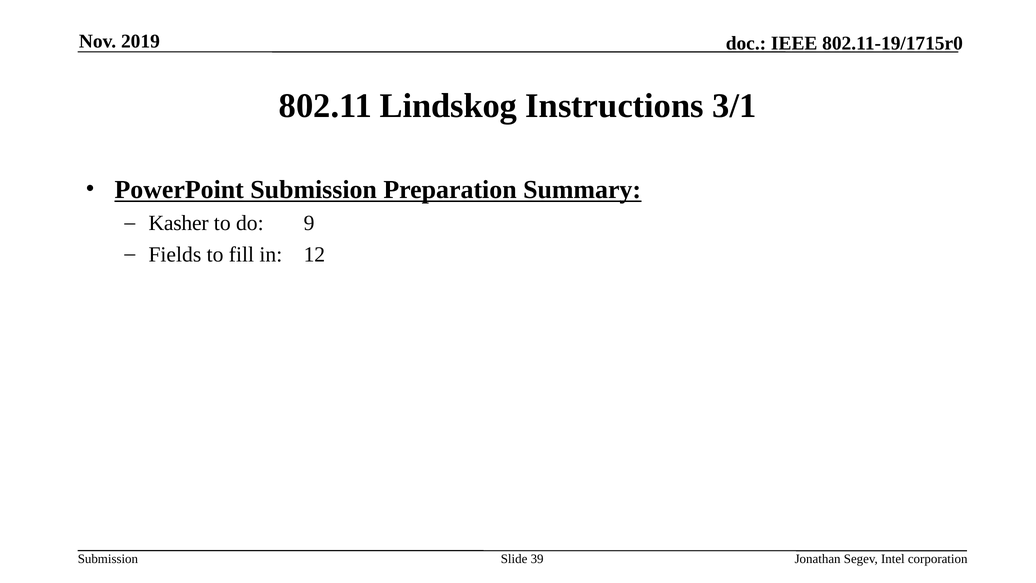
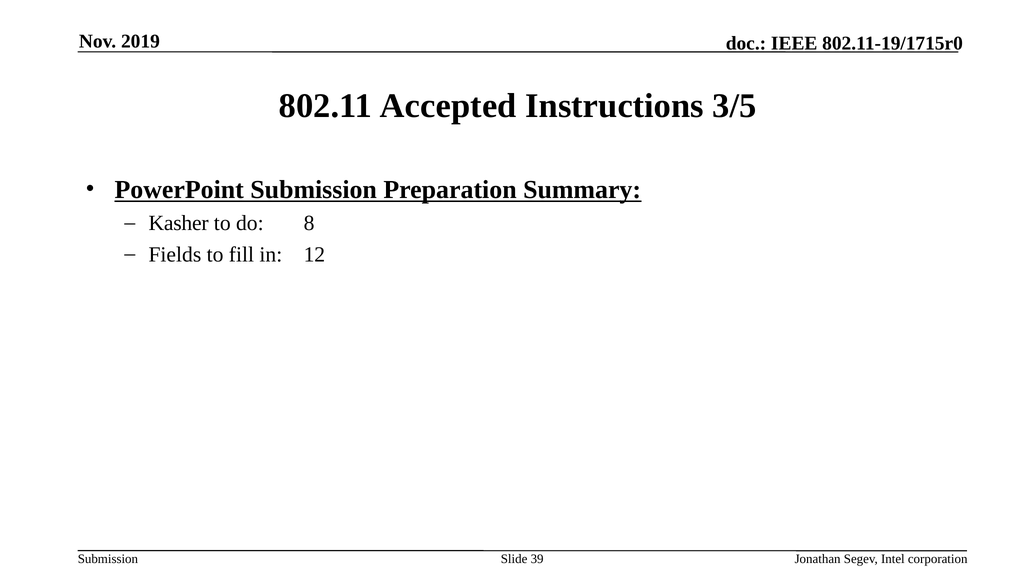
Lindskog: Lindskog -> Accepted
3/1: 3/1 -> 3/5
9: 9 -> 8
